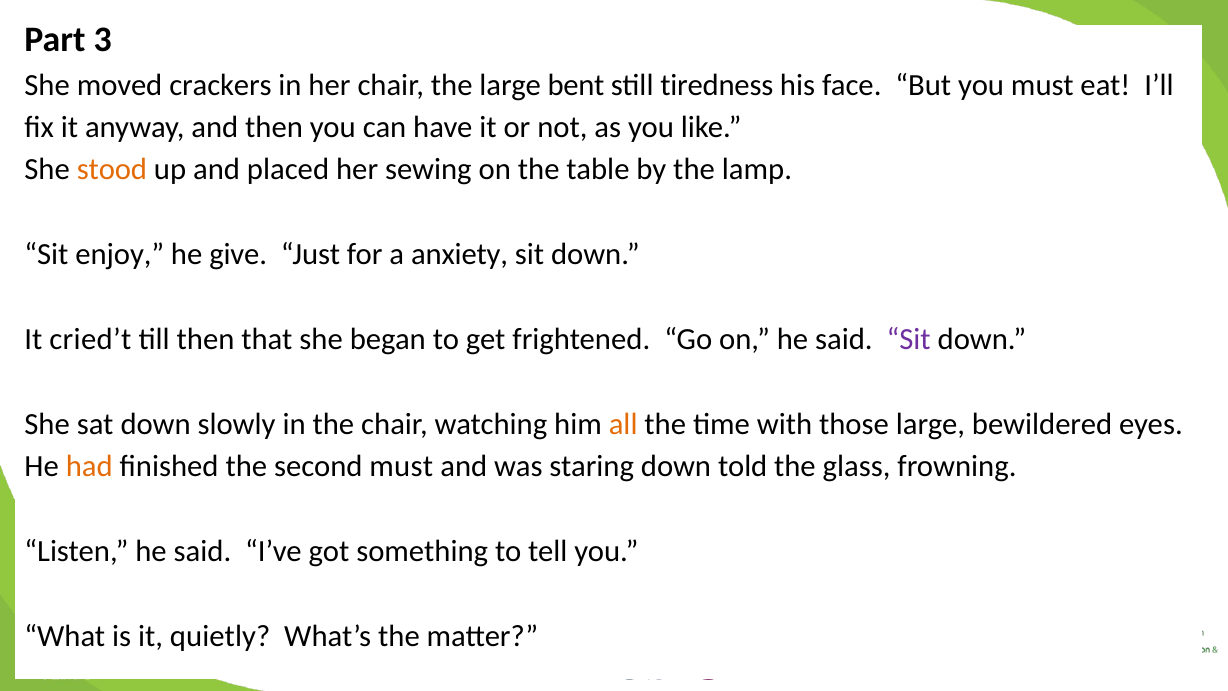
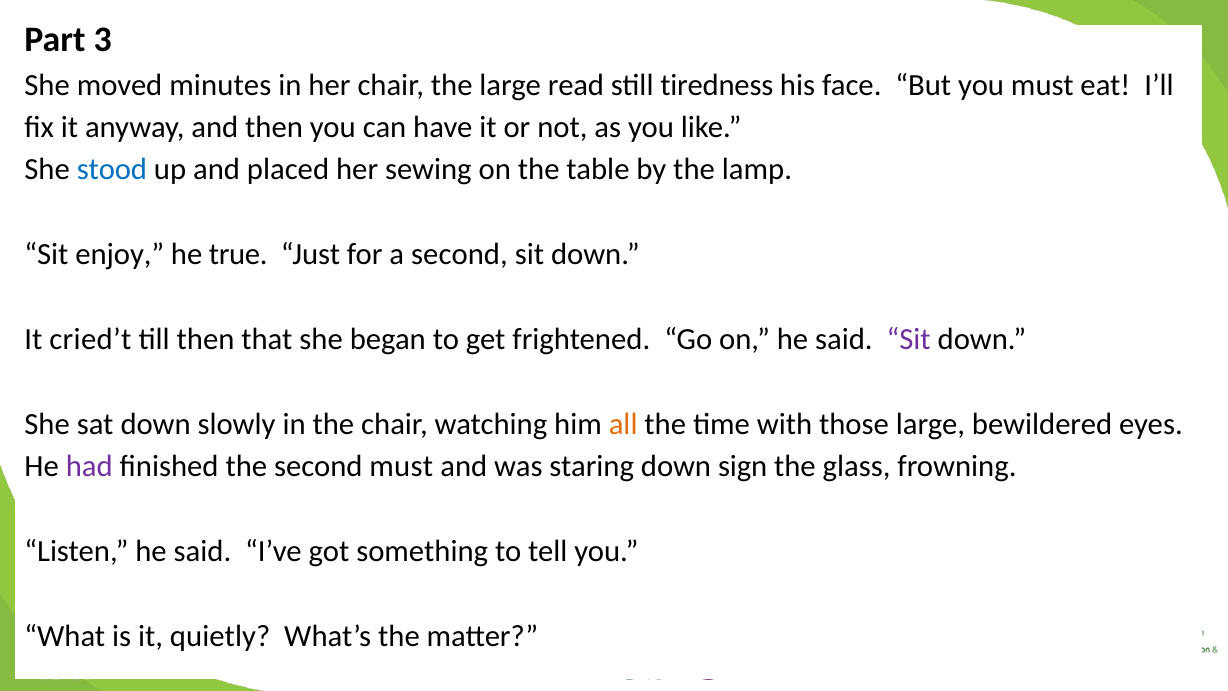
crackers: crackers -> minutes
bent: bent -> read
stood colour: orange -> blue
give: give -> true
a anxiety: anxiety -> second
had colour: orange -> purple
told: told -> sign
